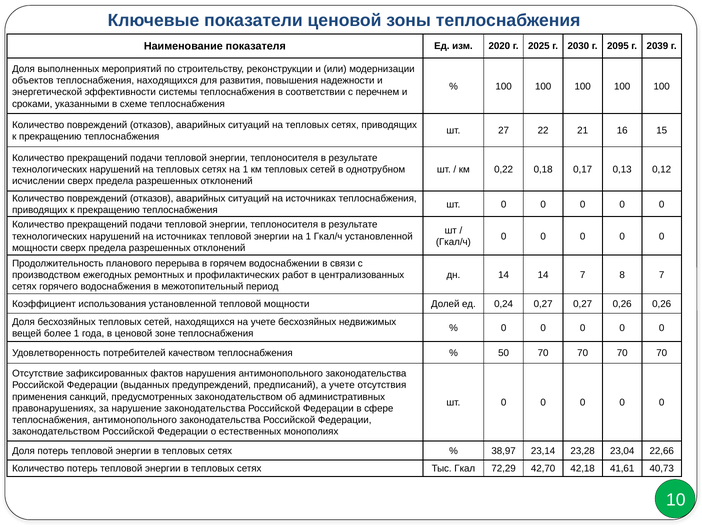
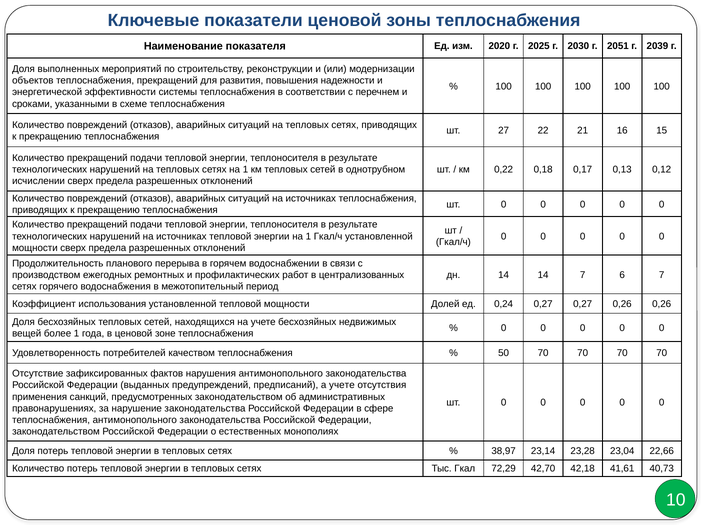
2095: 2095 -> 2051
теплоснабжения находящихся: находящихся -> прекращений
8: 8 -> 6
